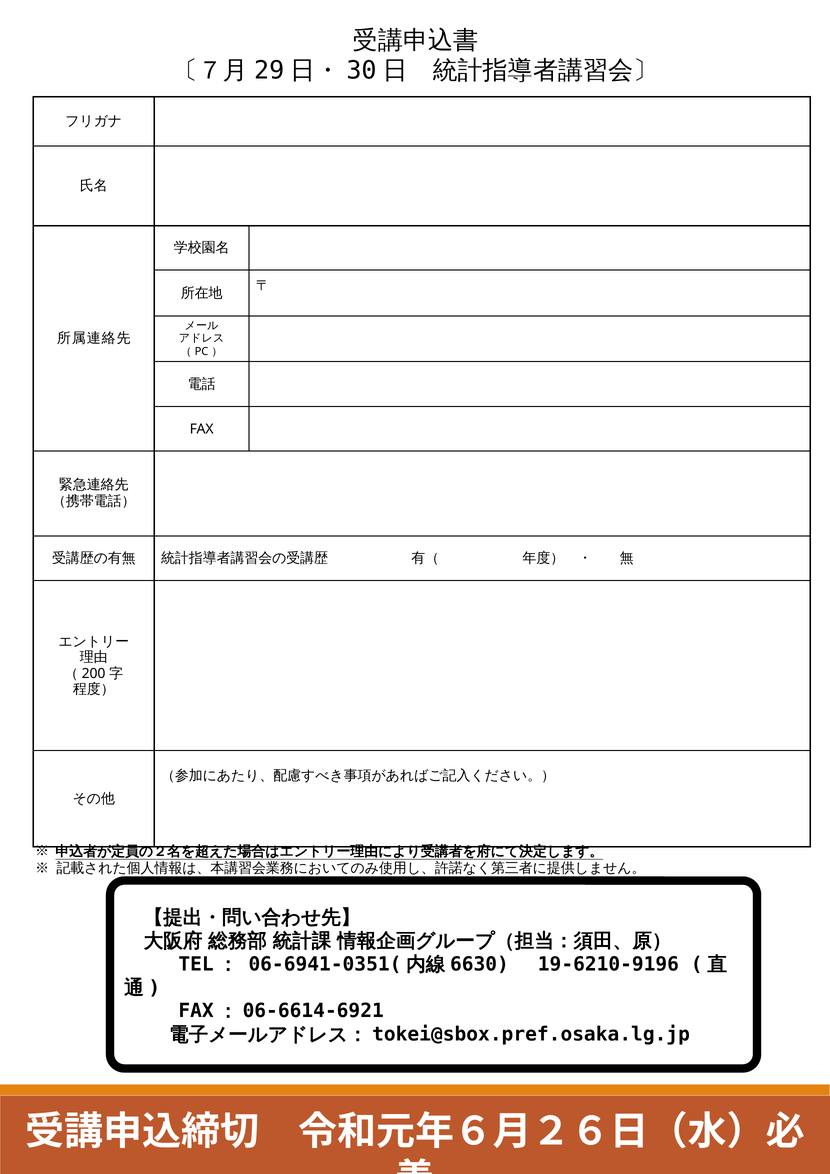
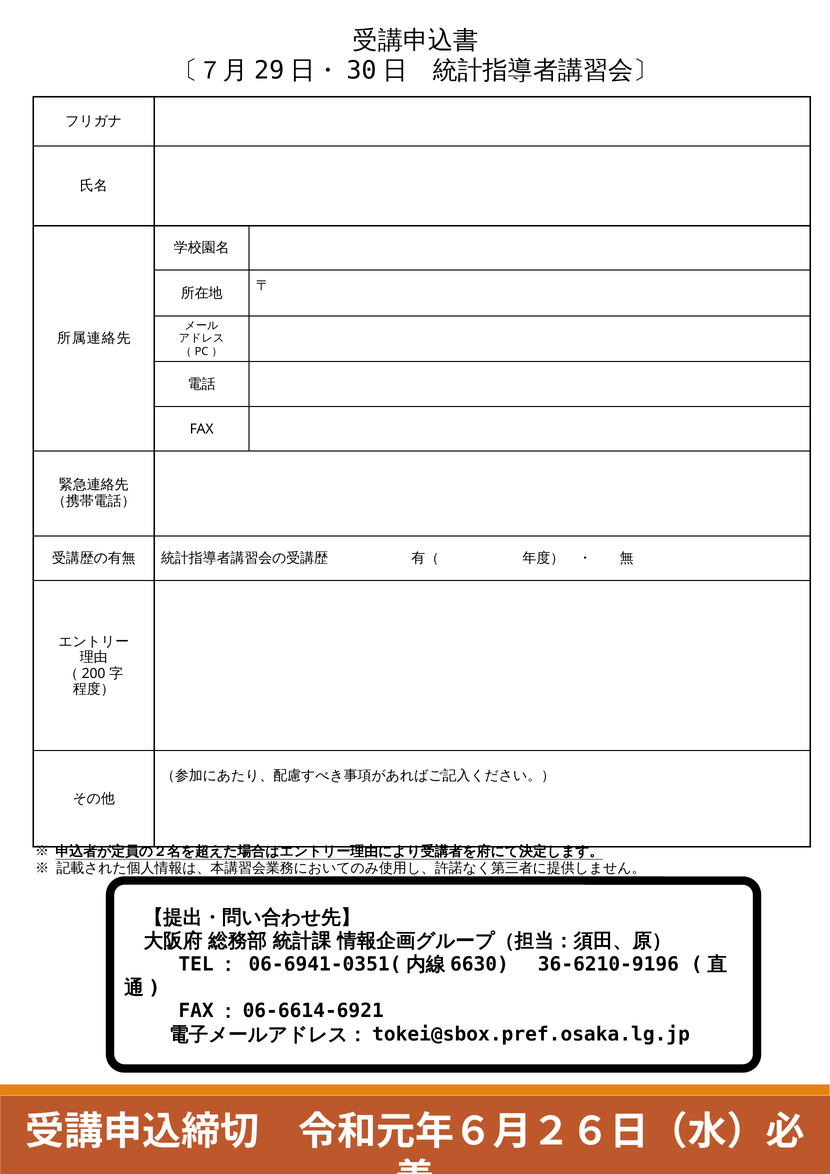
19-6210-9196: 19-6210-9196 -> 36-6210-9196
